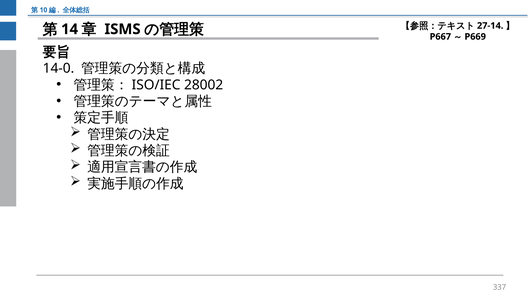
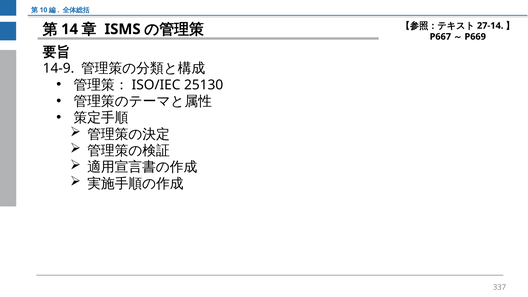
14-0: 14-0 -> 14-9
28002: 28002 -> 25130
